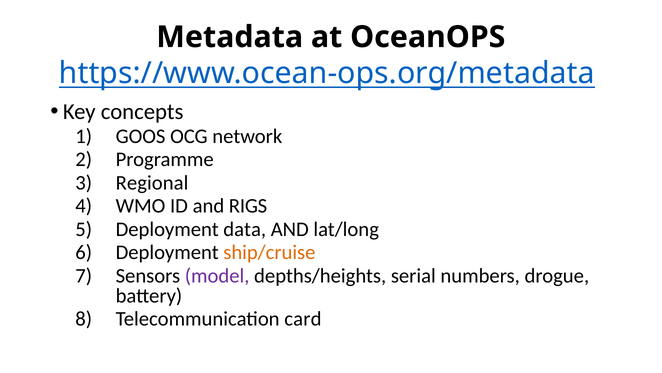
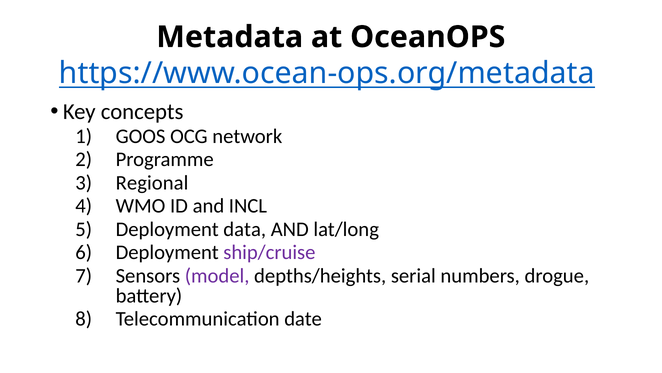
RIGS: RIGS -> INCL
ship/cruise colour: orange -> purple
card: card -> date
